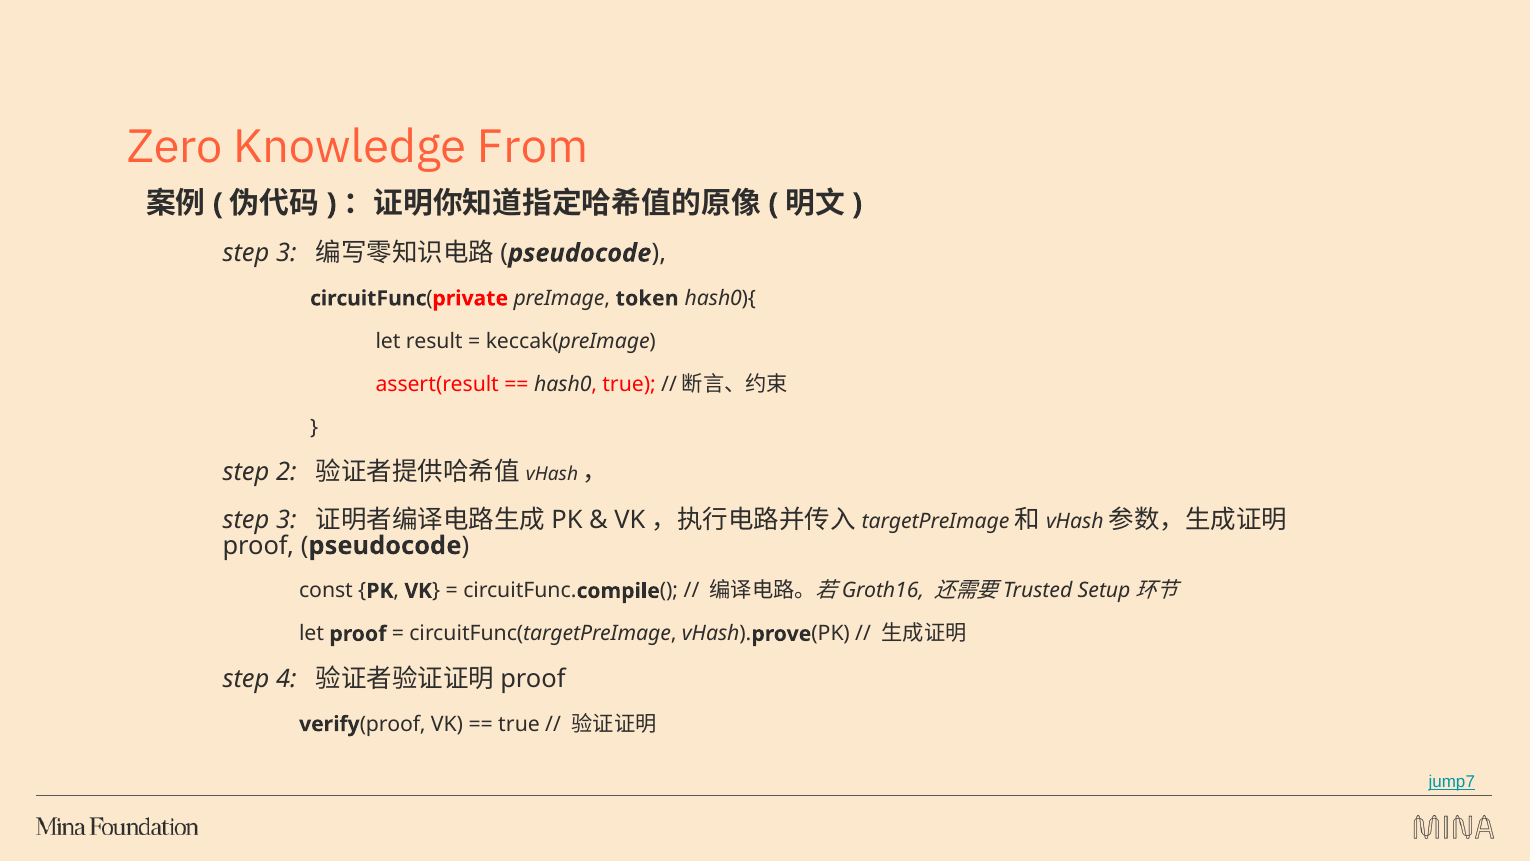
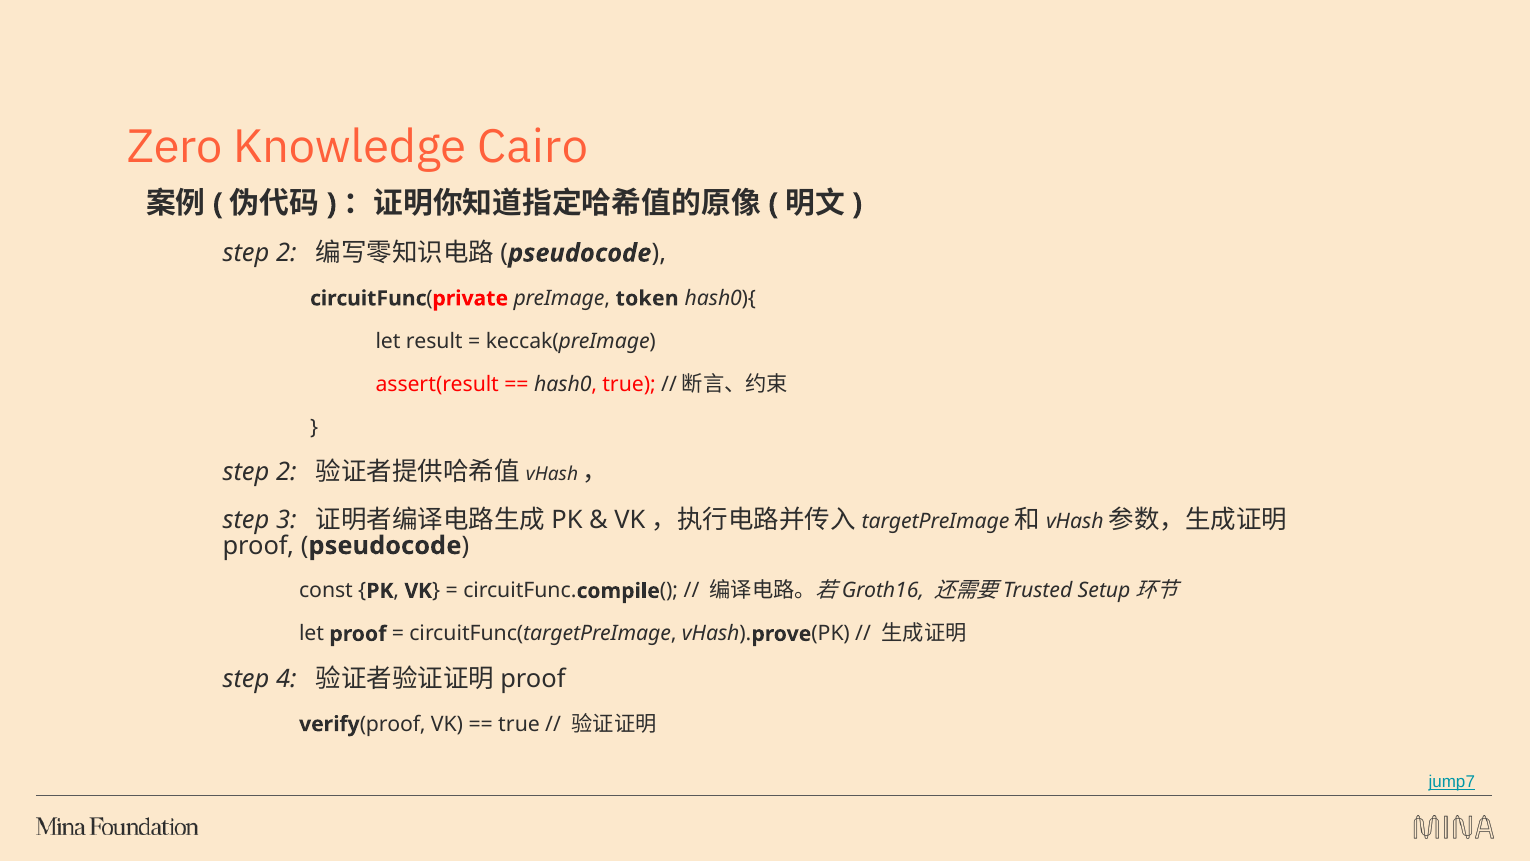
From: From -> Cairo
3 at (286, 253): 3 -> 2
